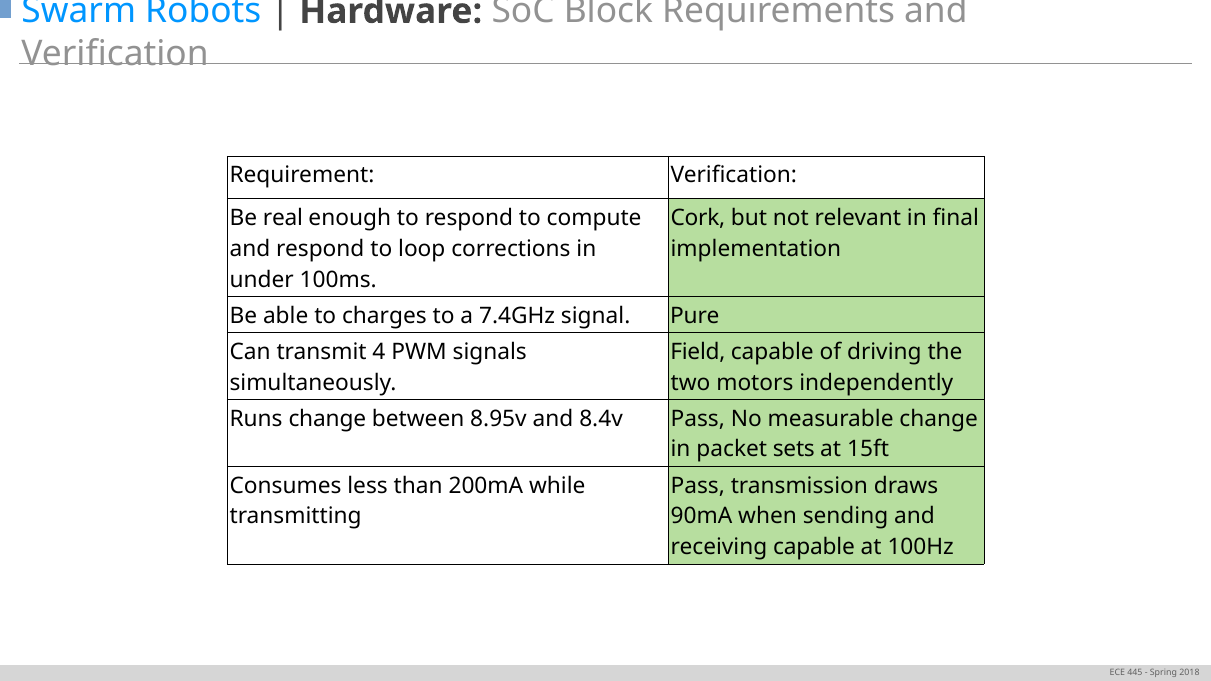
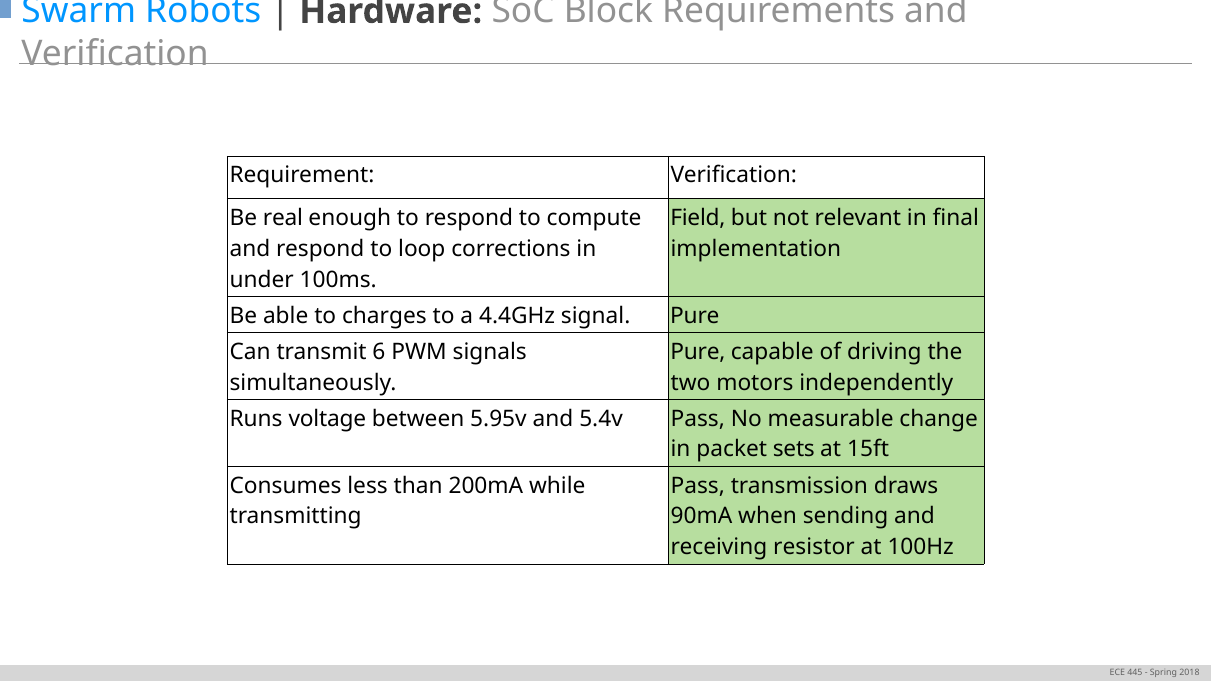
Cork: Cork -> Field
7.4GHz: 7.4GHz -> 4.4GHz
4: 4 -> 6
Field at (698, 352): Field -> Pure
Runs change: change -> voltage
8.95v: 8.95v -> 5.95v
8.4v: 8.4v -> 5.4v
receiving capable: capable -> resistor
